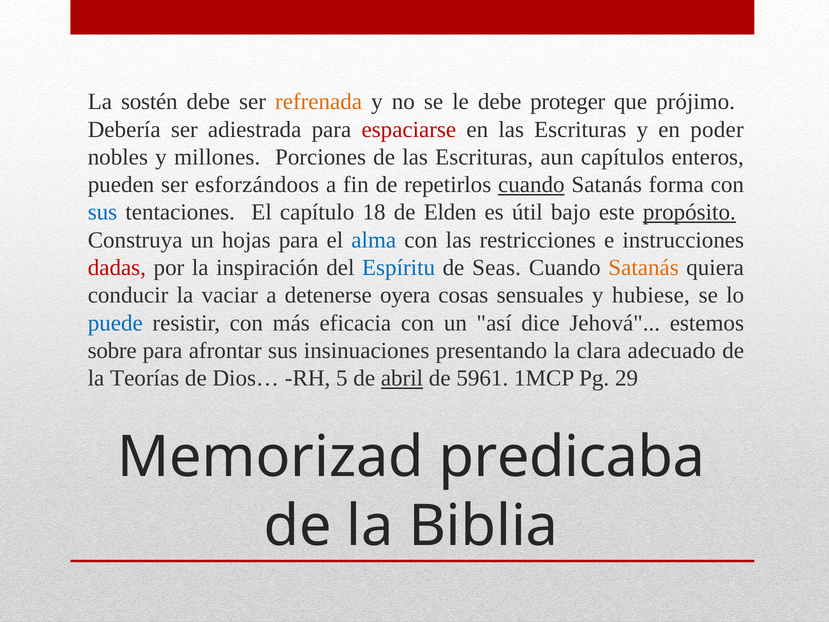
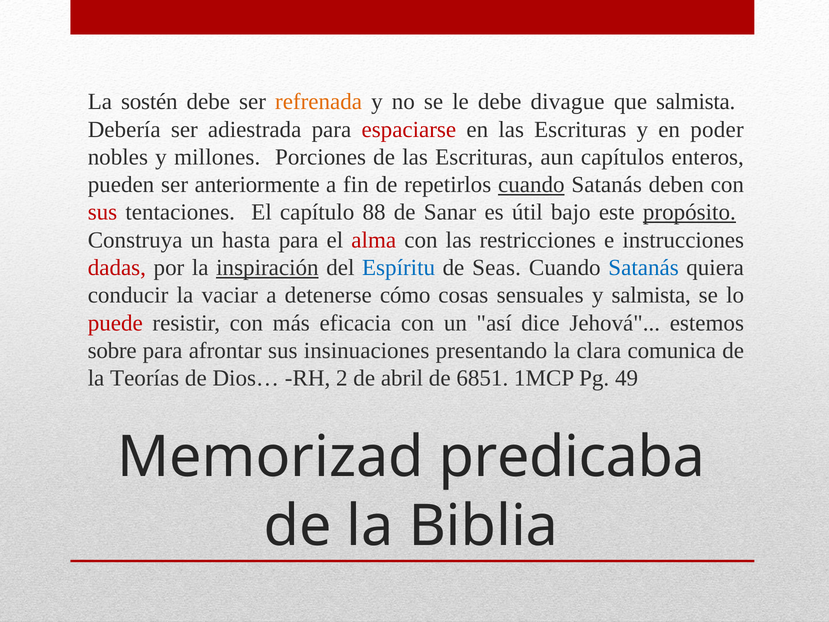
proteger: proteger -> divague
que prójimo: prójimo -> salmista
esforzándoos: esforzándoos -> anteriormente
forma: forma -> deben
sus at (102, 212) colour: blue -> red
18: 18 -> 88
Elden: Elden -> Sanar
hojas: hojas -> hasta
alma colour: blue -> red
inspiración underline: none -> present
Satanás at (644, 268) colour: orange -> blue
oyera: oyera -> cómo
y hubiese: hubiese -> salmista
puede colour: blue -> red
adecuado: adecuado -> comunica
5: 5 -> 2
abril underline: present -> none
5961: 5961 -> 6851
29: 29 -> 49
